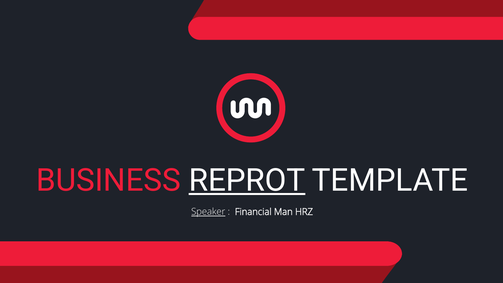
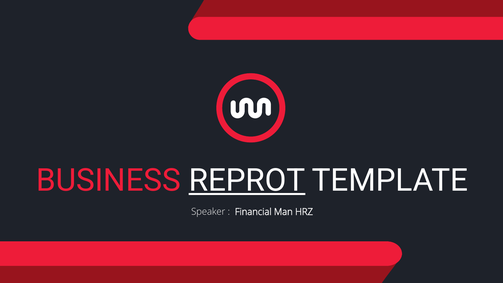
Speaker underline: present -> none
